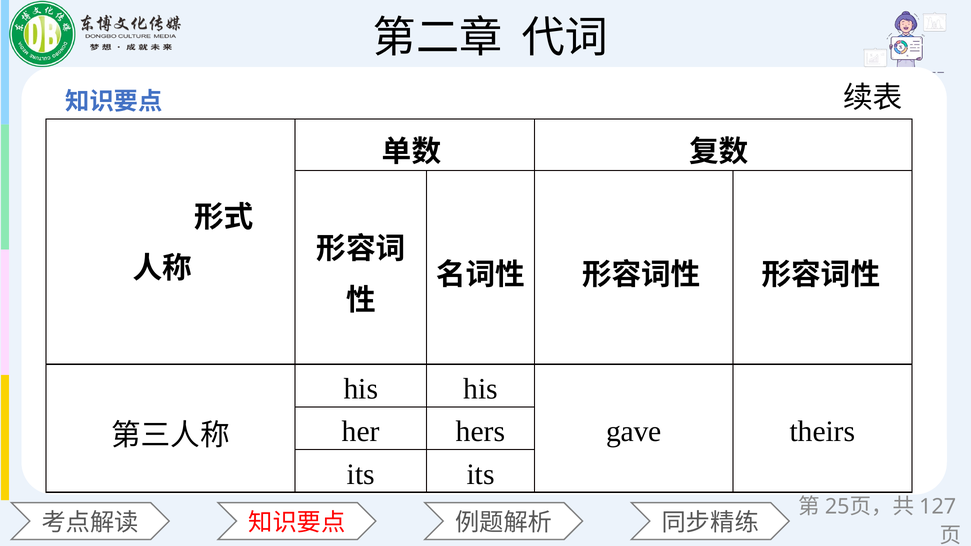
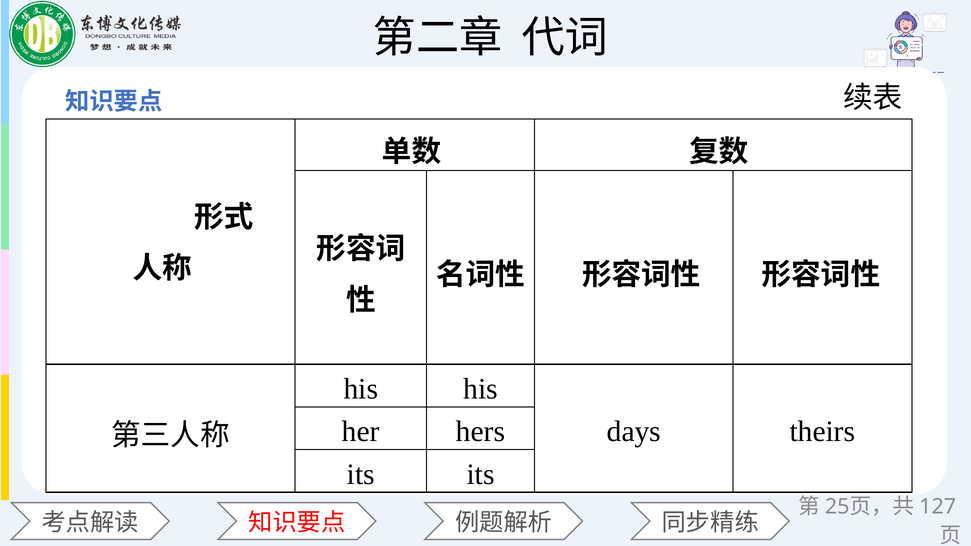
gave: gave -> days
